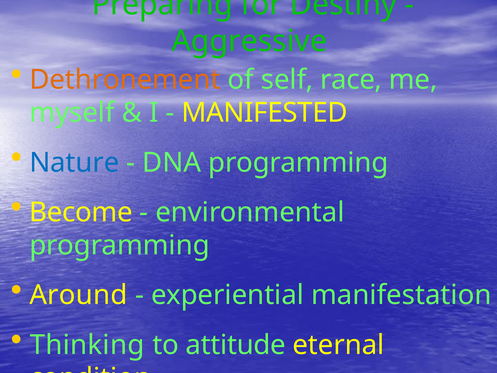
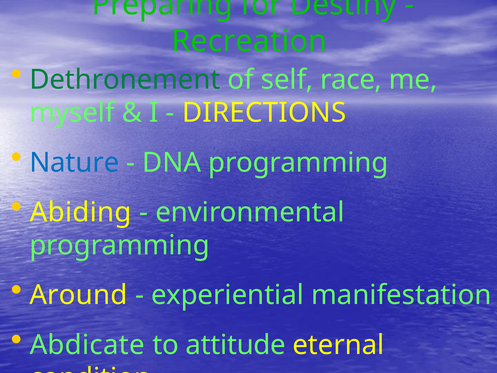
Aggressive: Aggressive -> Recreation
Dethronement colour: orange -> green
MANIFESTED: MANIFESTED -> DIRECTIONS
Become: Become -> Abiding
Thinking: Thinking -> Abdicate
